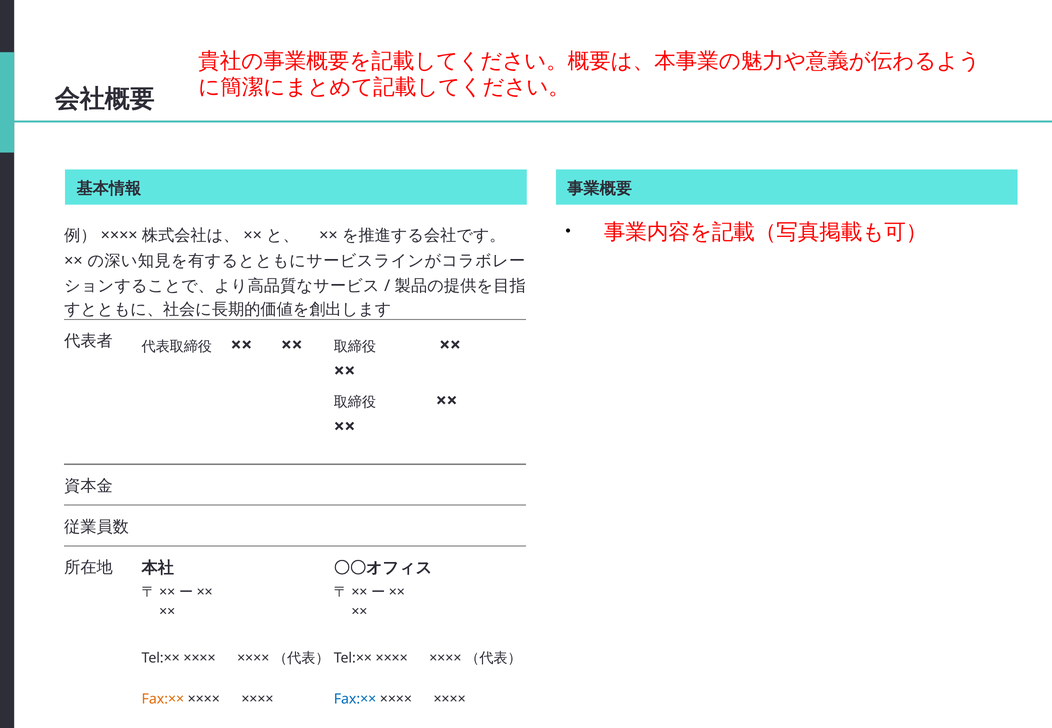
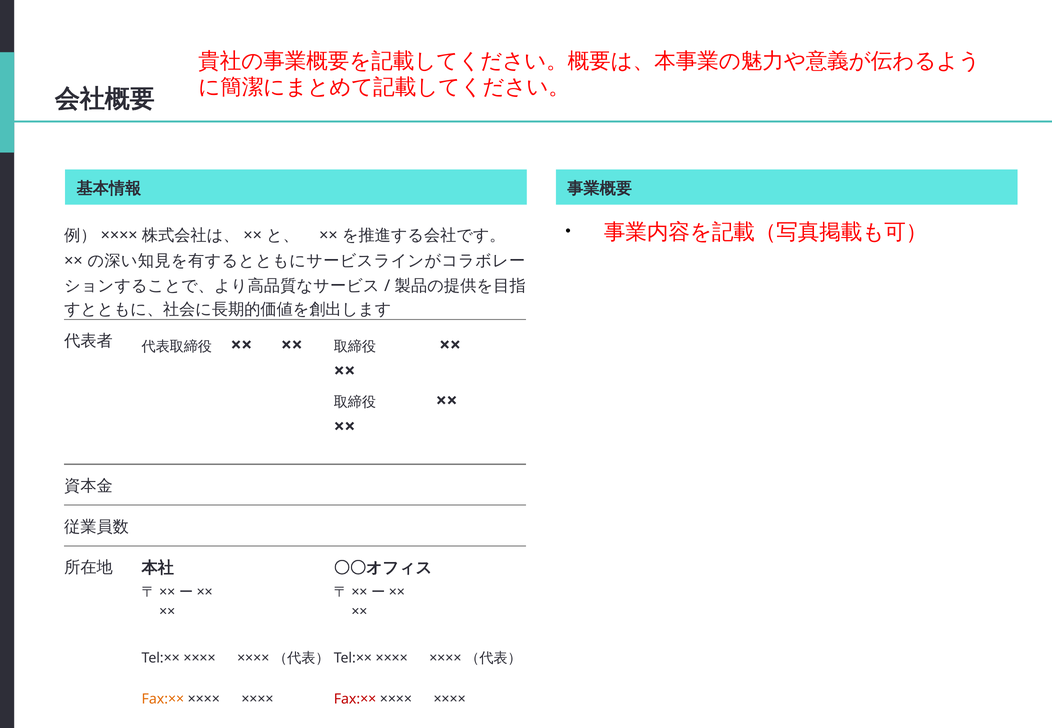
Fax:×× at (355, 699) colour: blue -> red
